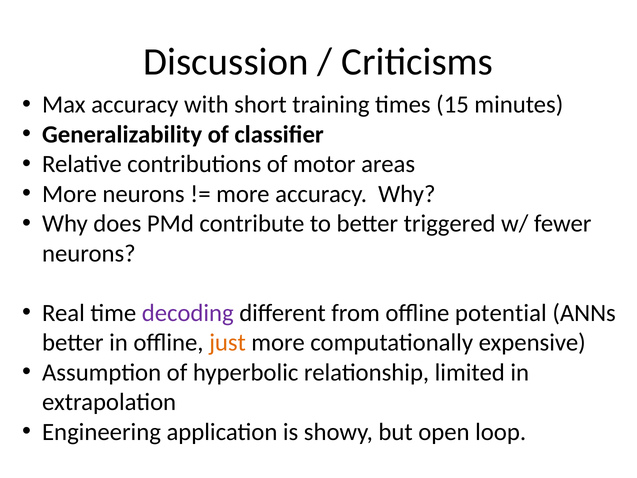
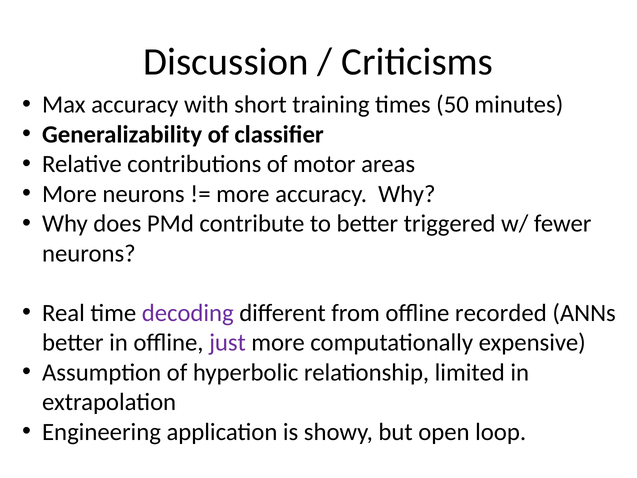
15: 15 -> 50
potential: potential -> recorded
just colour: orange -> purple
